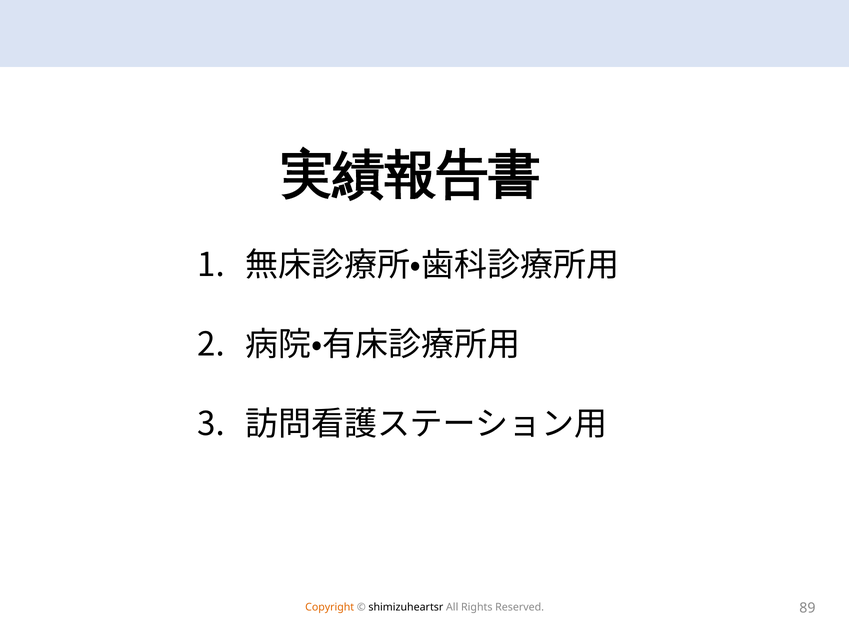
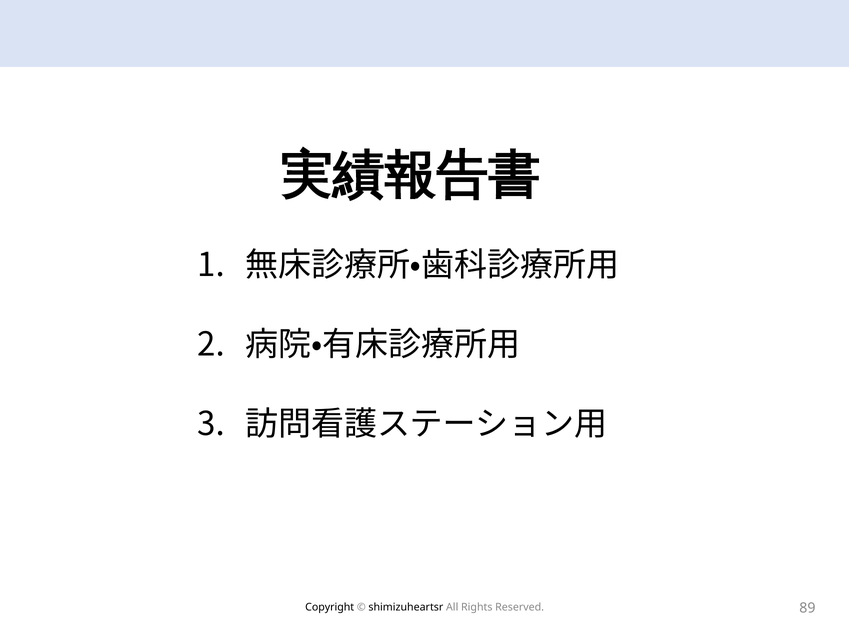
Copyright colour: orange -> black
